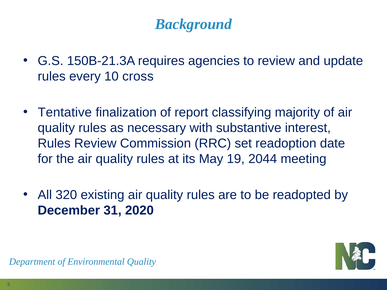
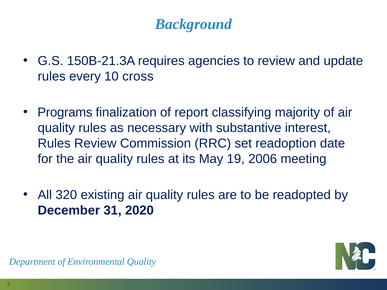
Tentative: Tentative -> Programs
2044: 2044 -> 2006
